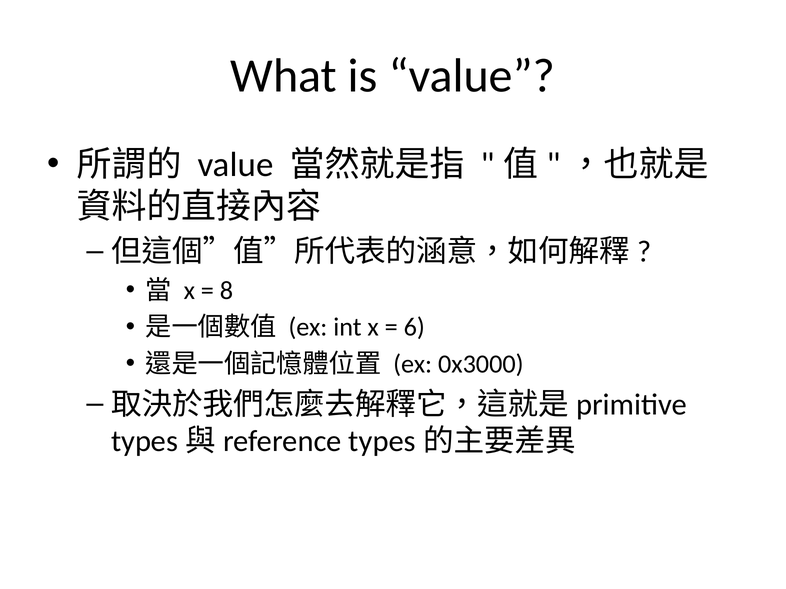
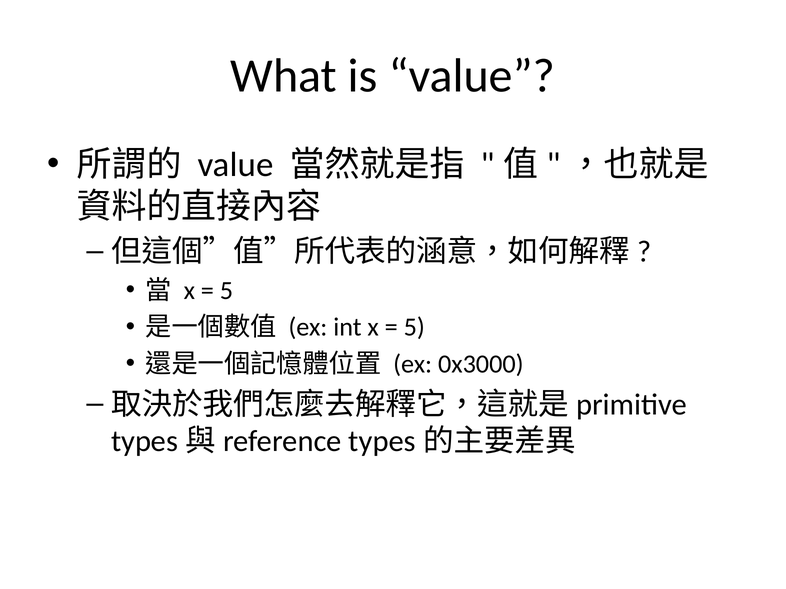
8 at (226, 291): 8 -> 5
6 at (414, 328): 6 -> 5
